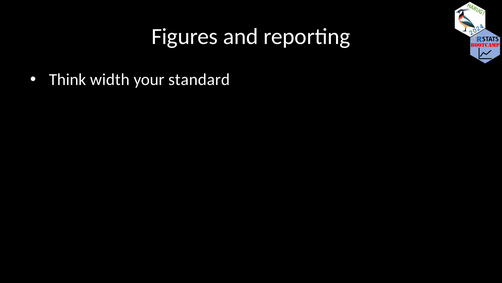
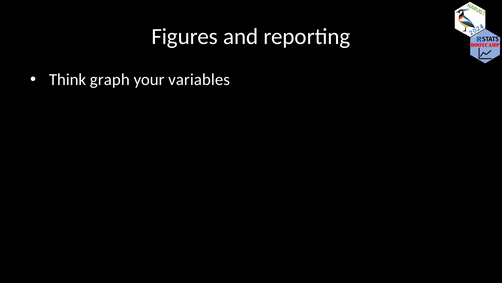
width: width -> graph
standard: standard -> variables
